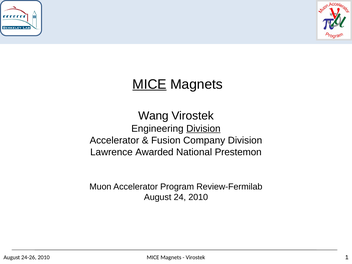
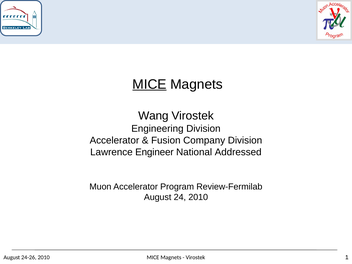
Division at (203, 129) underline: present -> none
Awarded: Awarded -> Engineer
Prestemon: Prestemon -> Addressed
